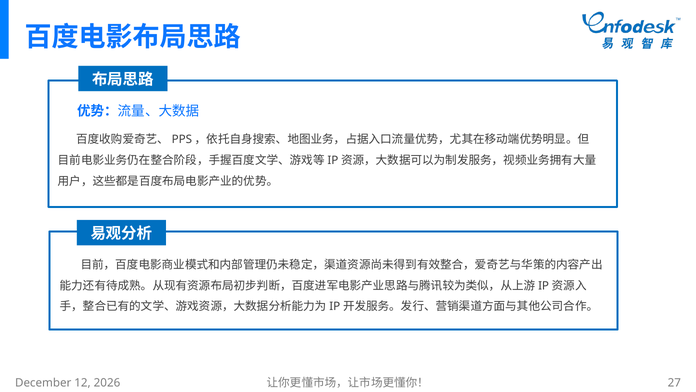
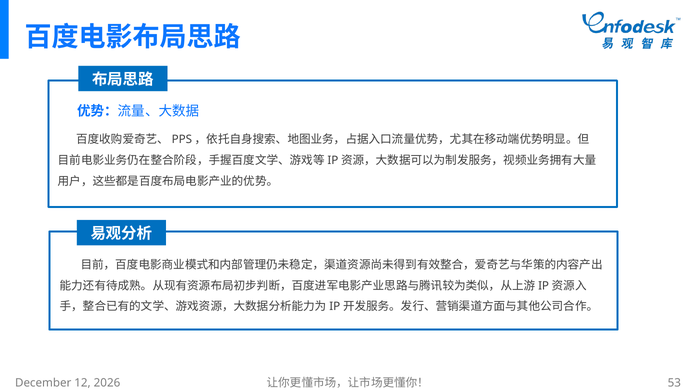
27: 27 -> 53
